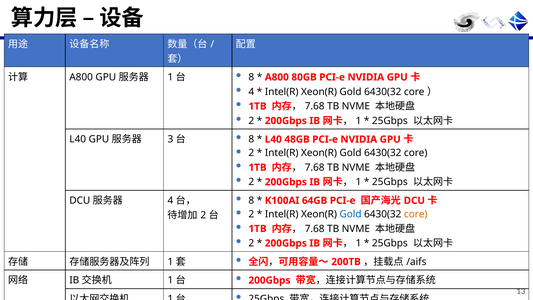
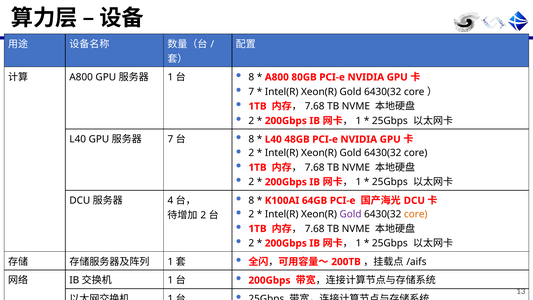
4 at (251, 92): 4 -> 7
3 at (170, 139): 3 -> 7
Gold at (351, 214) colour: blue -> purple
